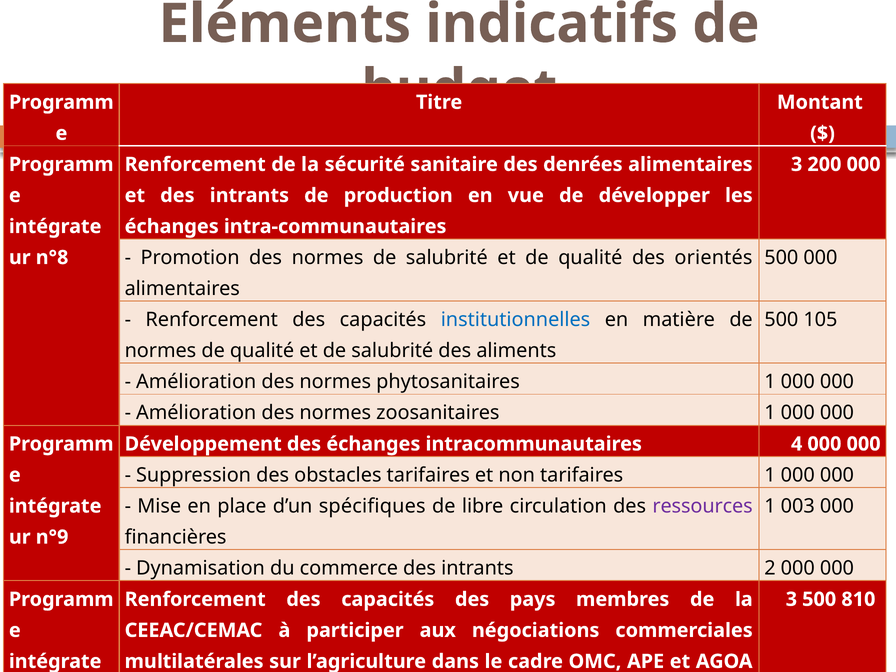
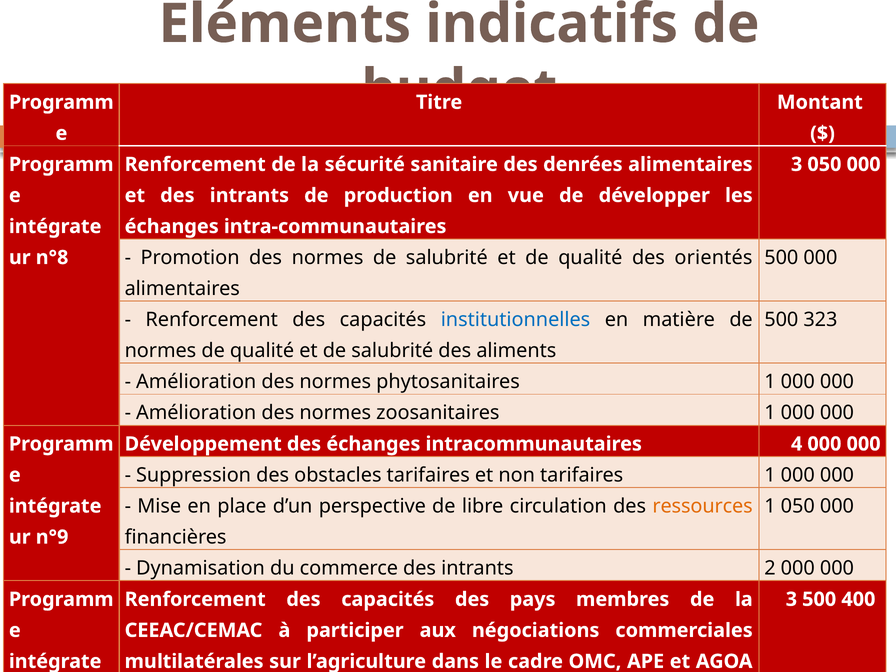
3 200: 200 -> 050
105: 105 -> 323
spécifiques: spécifiques -> perspective
ressources colour: purple -> orange
1 003: 003 -> 050
810: 810 -> 400
